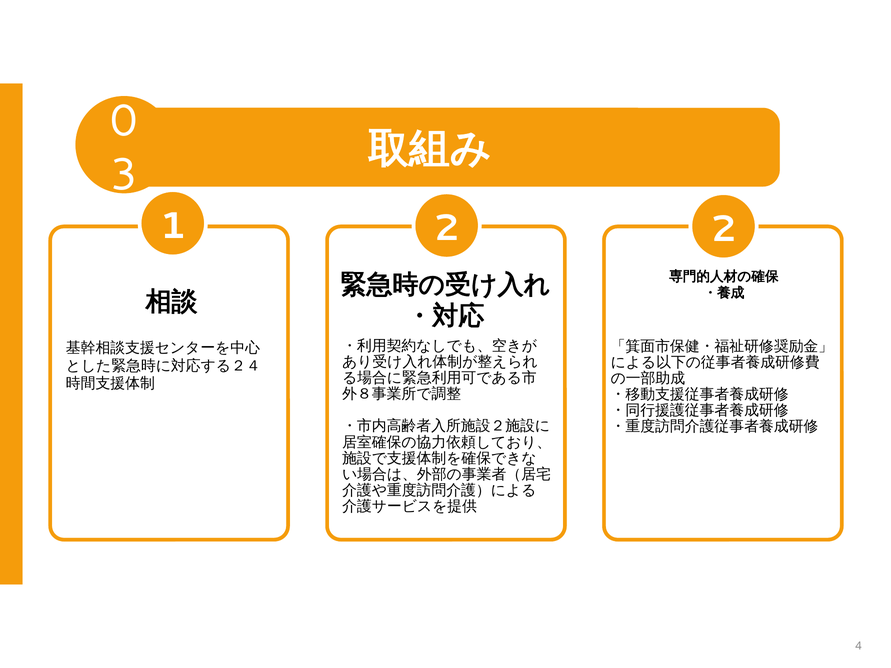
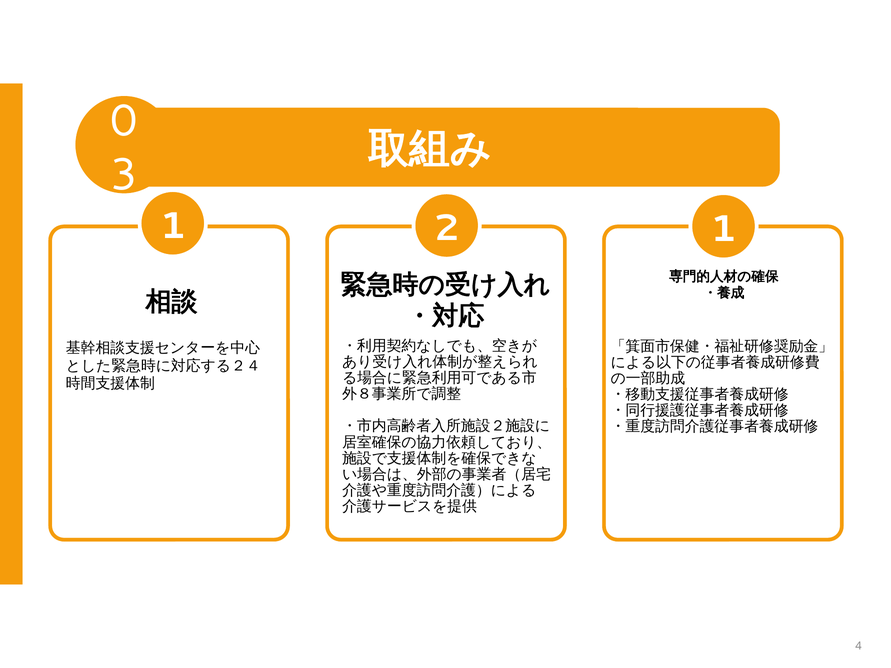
2 2: 2 -> 1
